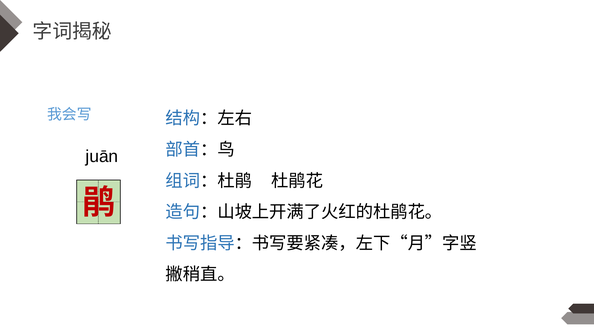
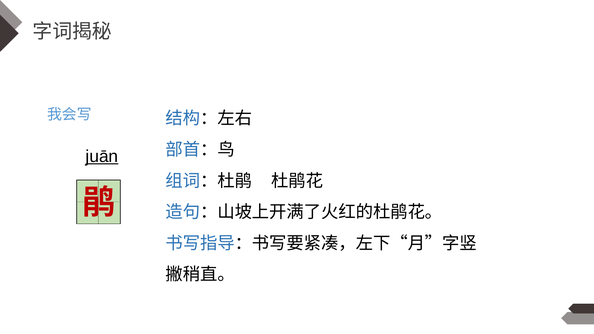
juān underline: none -> present
